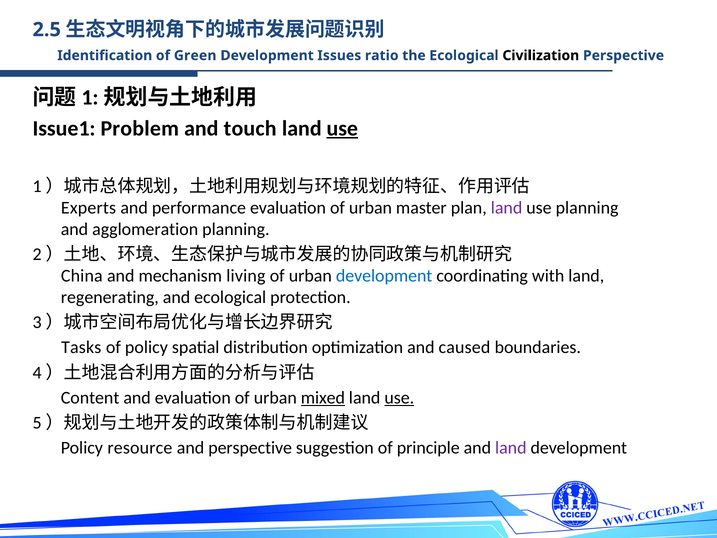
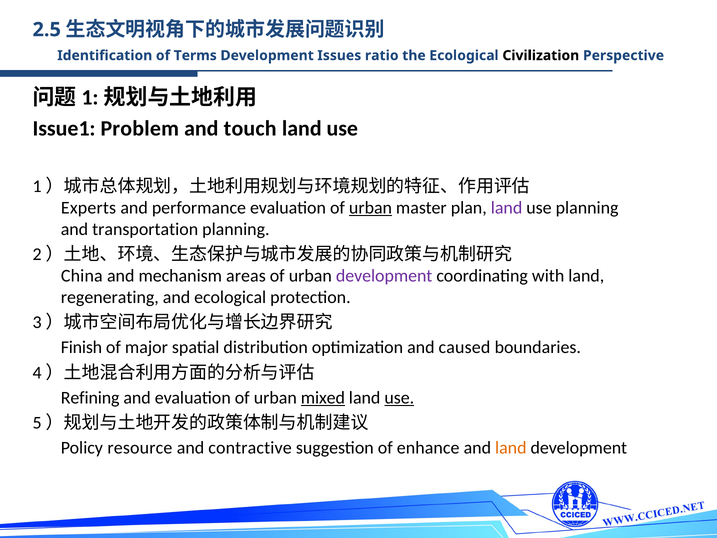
Green: Green -> Terms
use at (342, 128) underline: present -> none
urban at (371, 208) underline: none -> present
agglomeration: agglomeration -> transportation
living: living -> areas
development at (384, 276) colour: blue -> purple
Tasks: Tasks -> Finish
of policy: policy -> major
Content: Content -> Refining
and perspective: perspective -> contractive
principle: principle -> enhance
land at (511, 448) colour: purple -> orange
